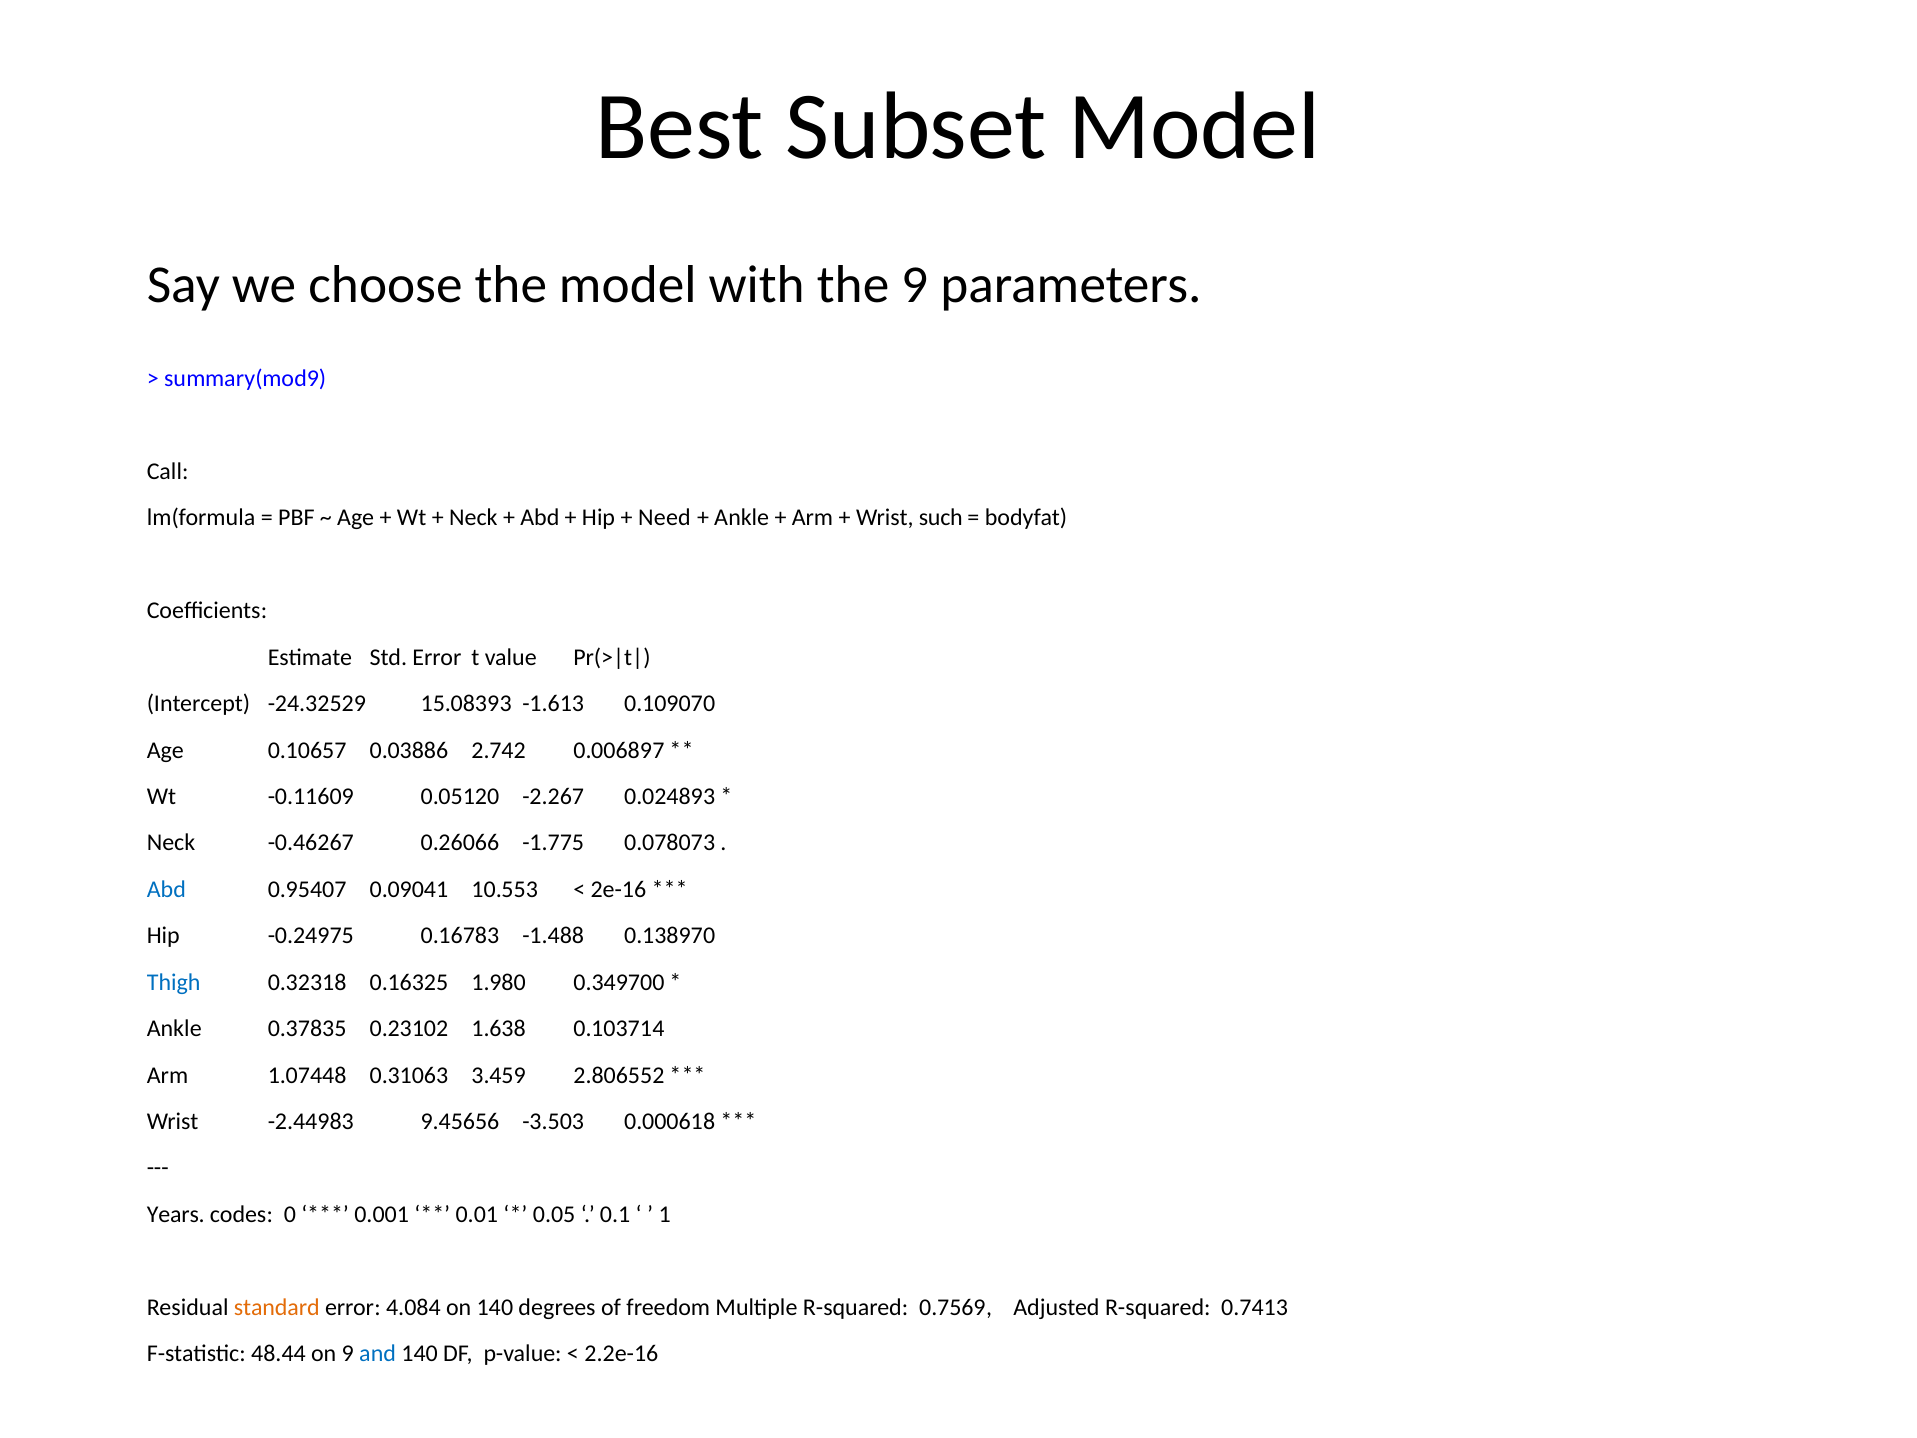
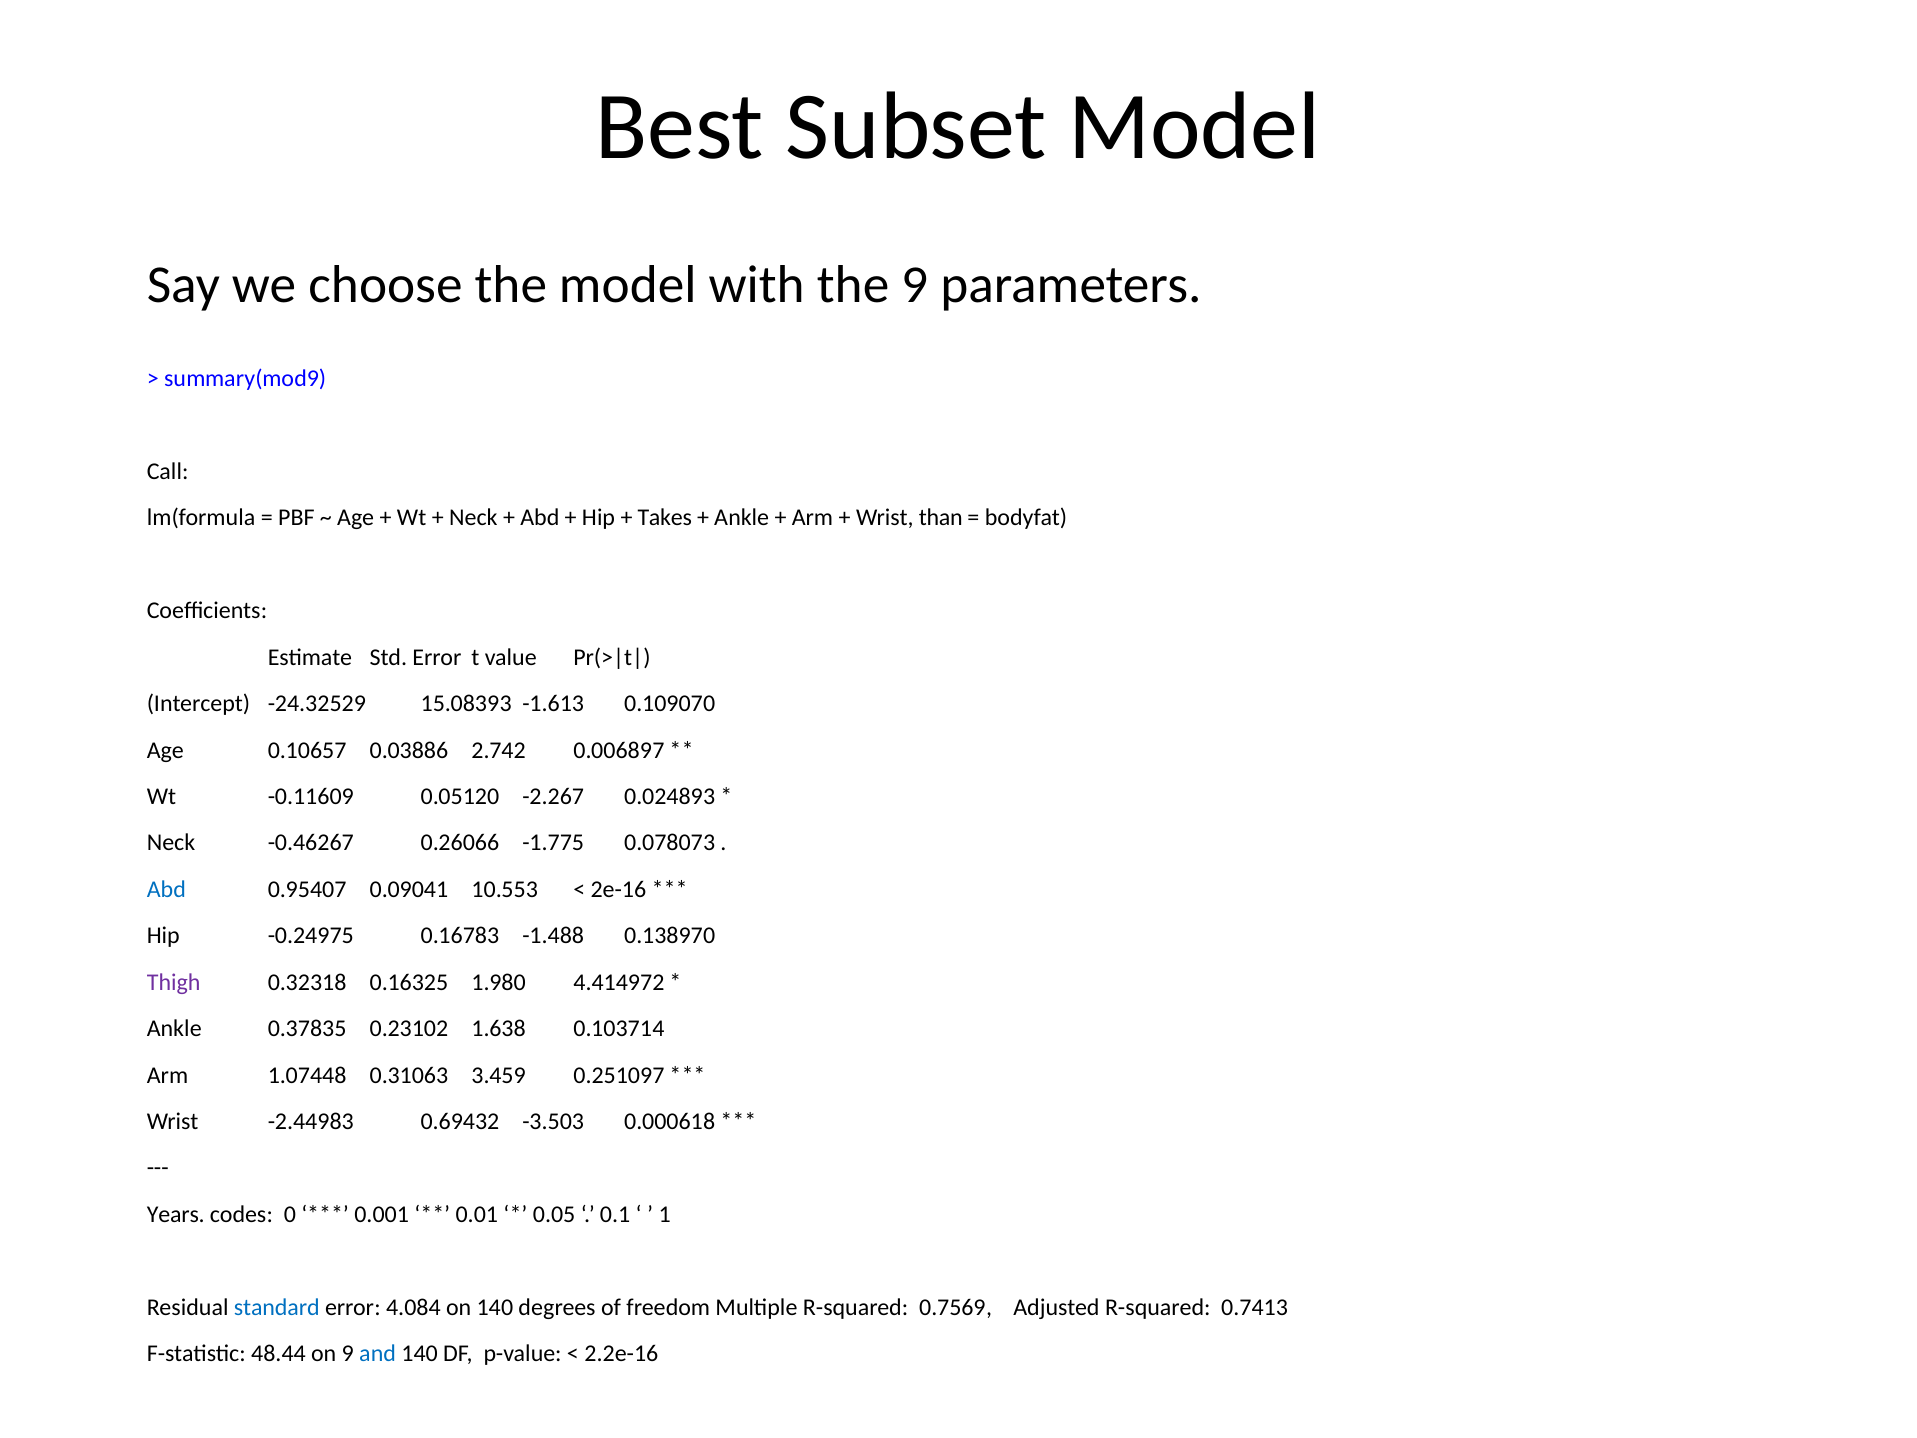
Need: Need -> Takes
such: such -> than
Thigh colour: blue -> purple
0.349700: 0.349700 -> 4.414972
2.806552: 2.806552 -> 0.251097
9.45656: 9.45656 -> 0.69432
standard colour: orange -> blue
